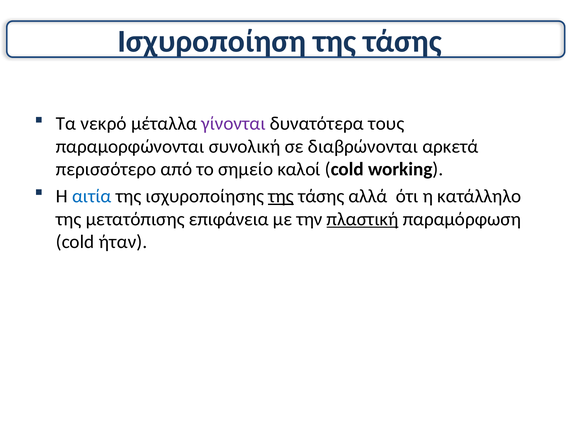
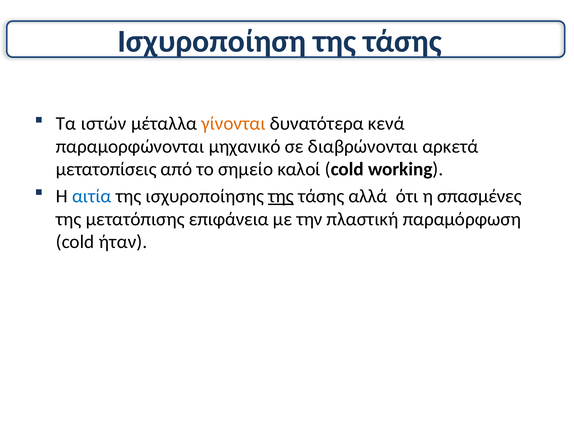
νεκρό: νεκρό -> ιστών
γίνονται colour: purple -> orange
τους: τους -> κενά
συνολική: συνολική -> μηχανικό
περισσότερο: περισσότερο -> μετατοπίσεις
κατάλληλο: κατάλληλο -> σπασμένες
πλαστική underline: present -> none
